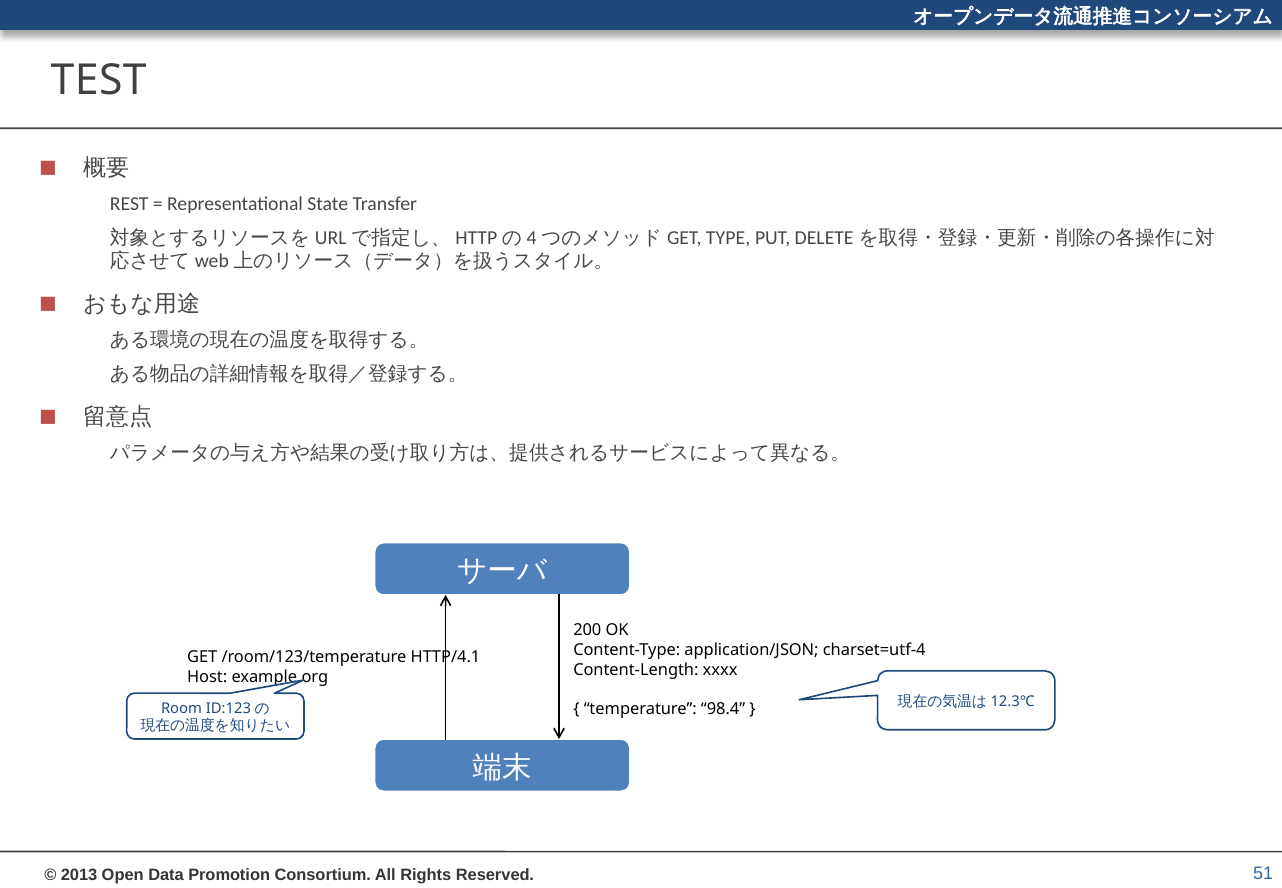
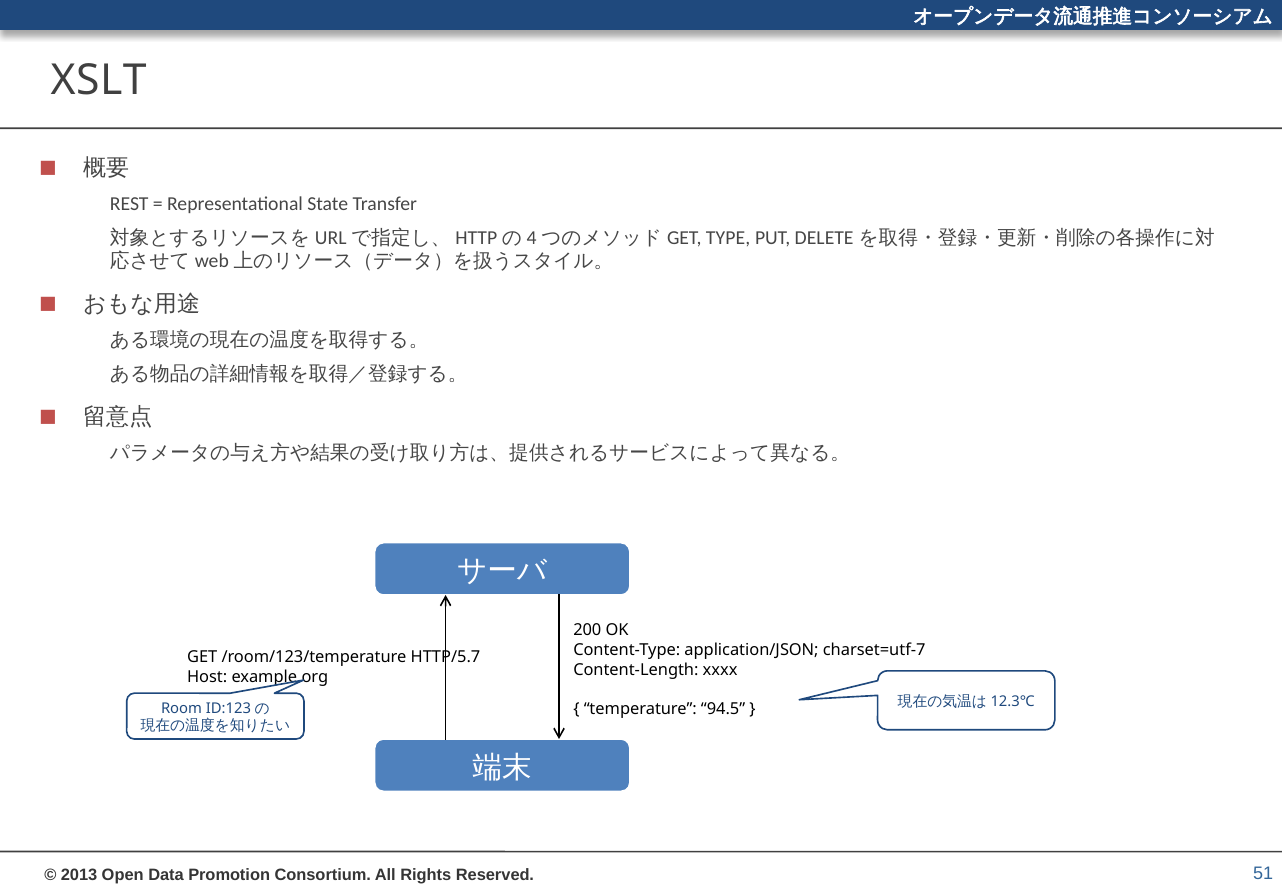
TEST: TEST -> XSLT
charset=utf-4: charset=utf-4 -> charset=utf-7
HTTP/4.1: HTTP/4.1 -> HTTP/5.7
98.4: 98.4 -> 94.5
